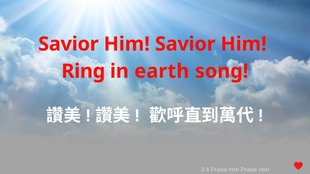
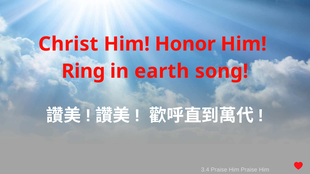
Savior at (68, 44): Savior -> Christ
Him Savior: Savior -> Honor
